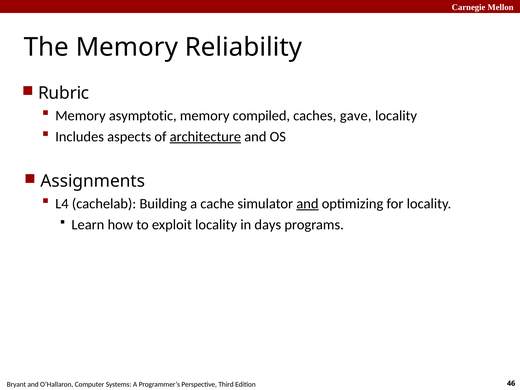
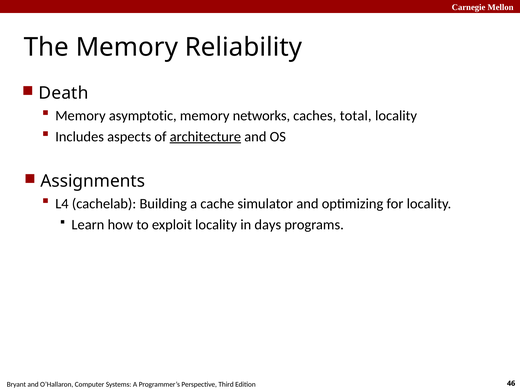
Rubric: Rubric -> Death
compiled: compiled -> networks
gave: gave -> total
and at (307, 204) underline: present -> none
